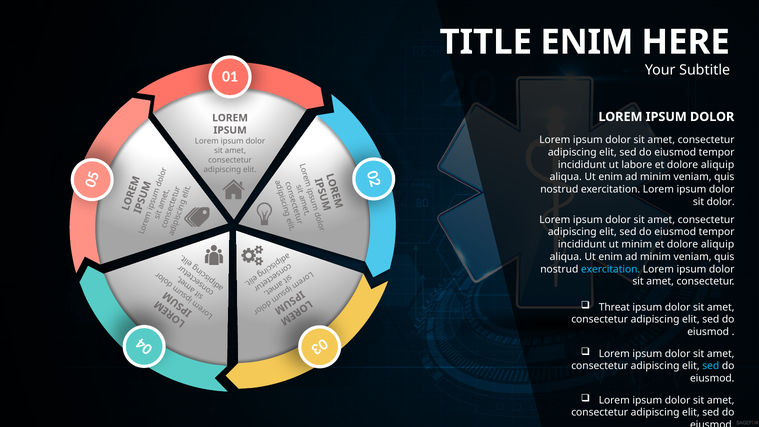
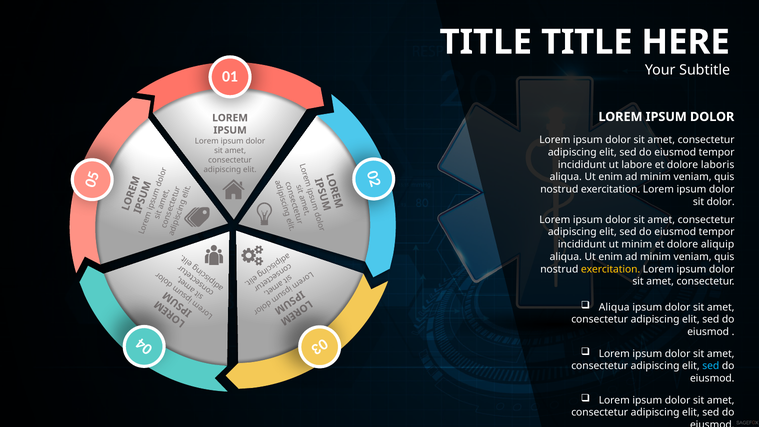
TITLE ENIM: ENIM -> TITLE
labore et dolore aliquip: aliquip -> laboris
exercitation at (611, 269) colour: light blue -> yellow
Threat at (614, 307): Threat -> Aliqua
